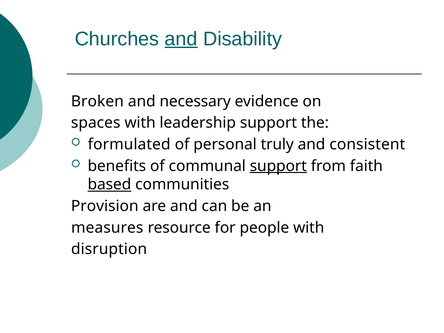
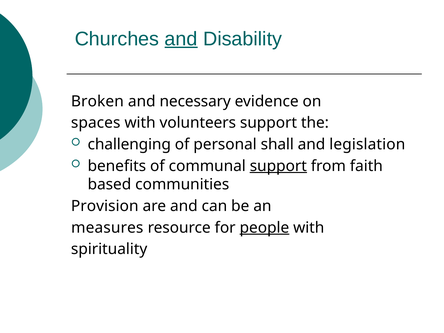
leadership: leadership -> volunteers
formulated: formulated -> challenging
truly: truly -> shall
consistent: consistent -> legislation
based underline: present -> none
people underline: none -> present
disruption: disruption -> spirituality
